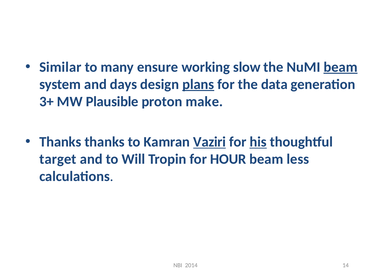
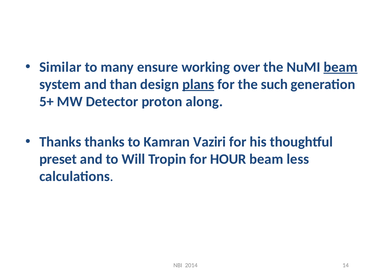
slow: slow -> over
days: days -> than
data: data -> such
3+: 3+ -> 5+
Plausible: Plausible -> Detector
make: make -> along
Vaziri underline: present -> none
his underline: present -> none
target: target -> preset
